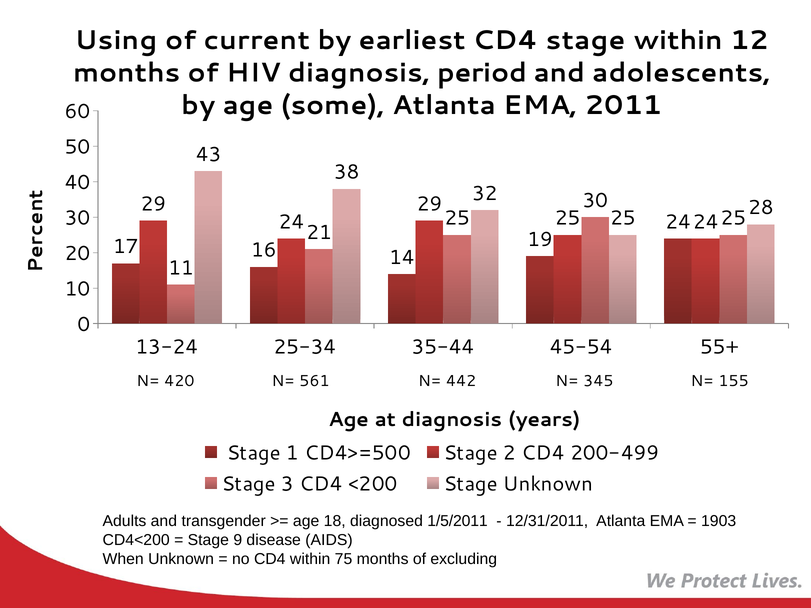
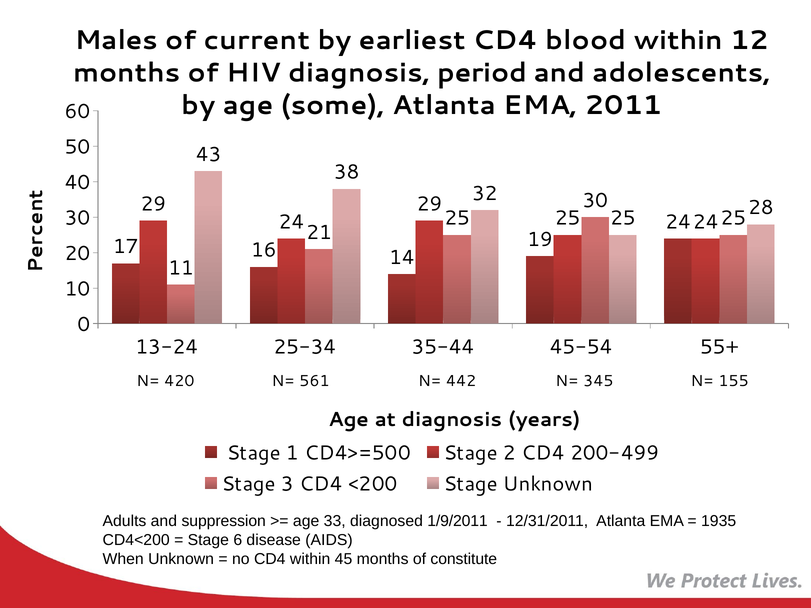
Using: Using -> Males
CD4 stage: stage -> blood
transgender: transgender -> suppression
18: 18 -> 33
1/5/2011: 1/5/2011 -> 1/9/2011
1903: 1903 -> 1935
9: 9 -> 6
75: 75 -> 45
excluding: excluding -> constitute
